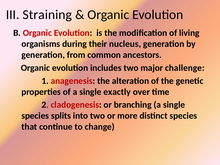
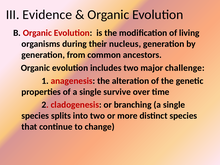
Straining: Straining -> Evidence
exactly: exactly -> survive
